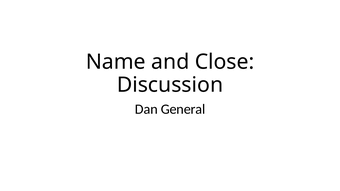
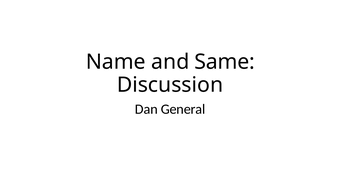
Close: Close -> Same
